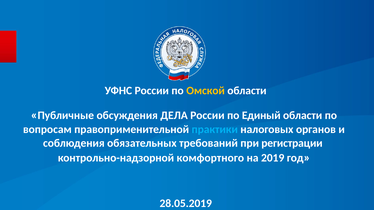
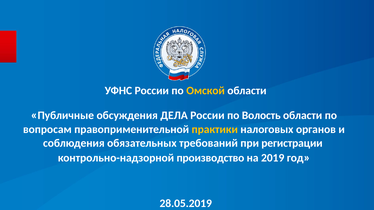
Единый: Единый -> Волость
практики colour: light blue -> yellow
комфортного: комфортного -> производство
